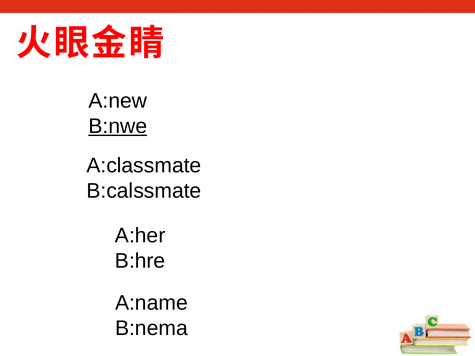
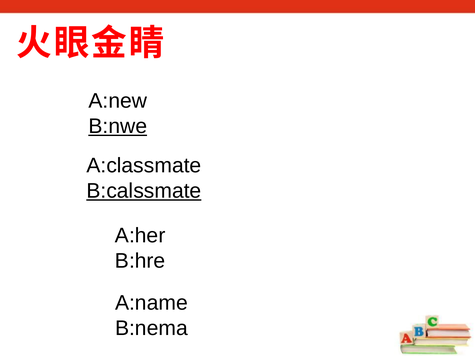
B:calssmate underline: none -> present
